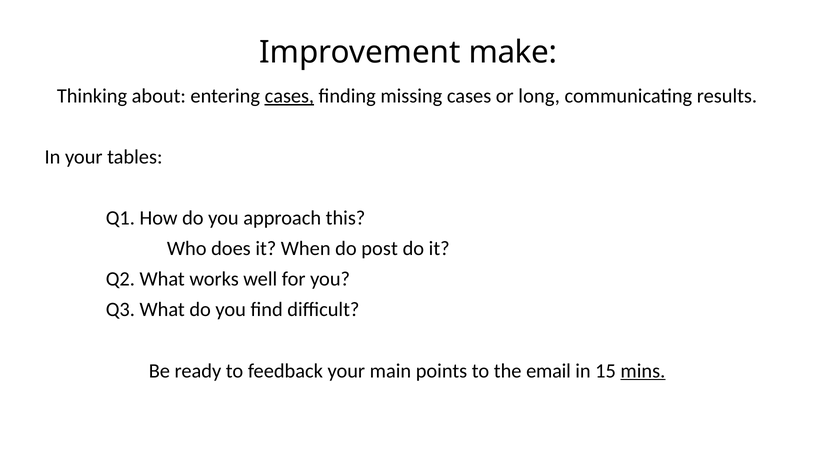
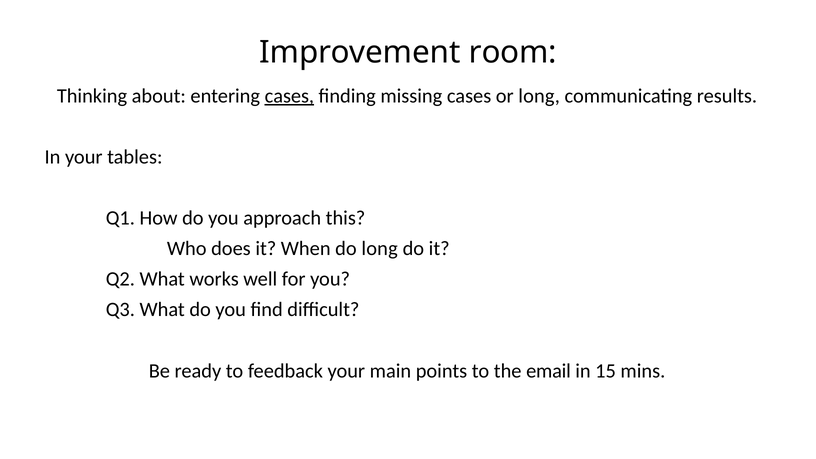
make: make -> room
do post: post -> long
mins underline: present -> none
